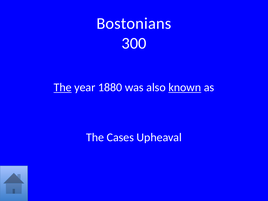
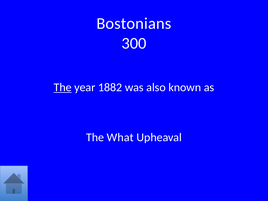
1880: 1880 -> 1882
known underline: present -> none
Cases: Cases -> What
